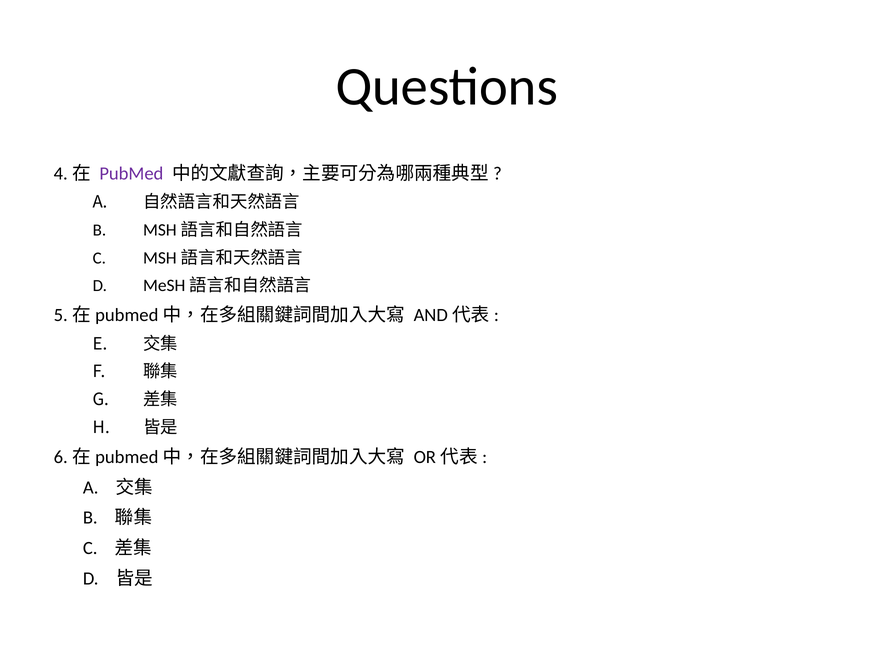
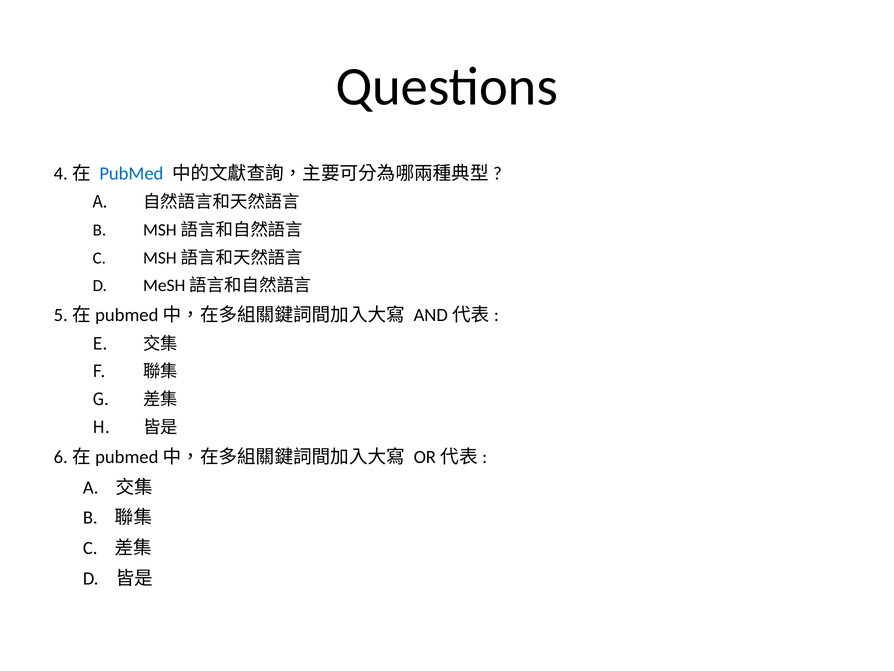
PubMed colour: purple -> blue
